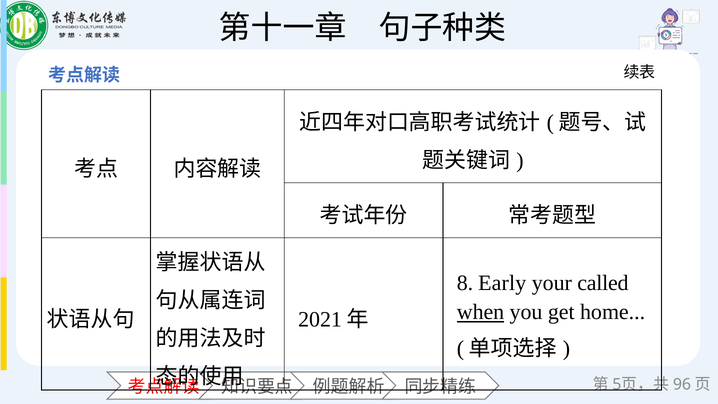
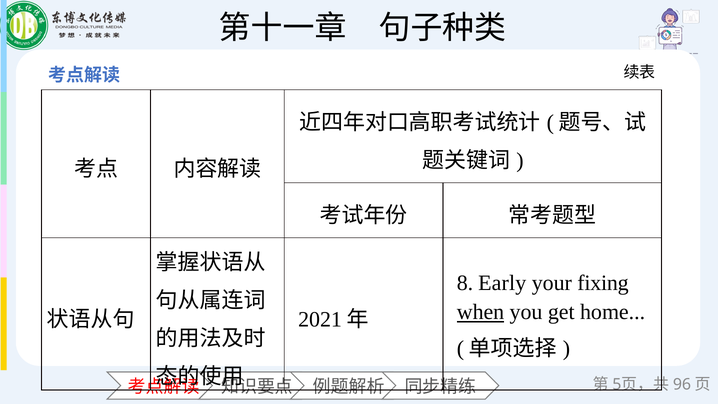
called: called -> fixing
